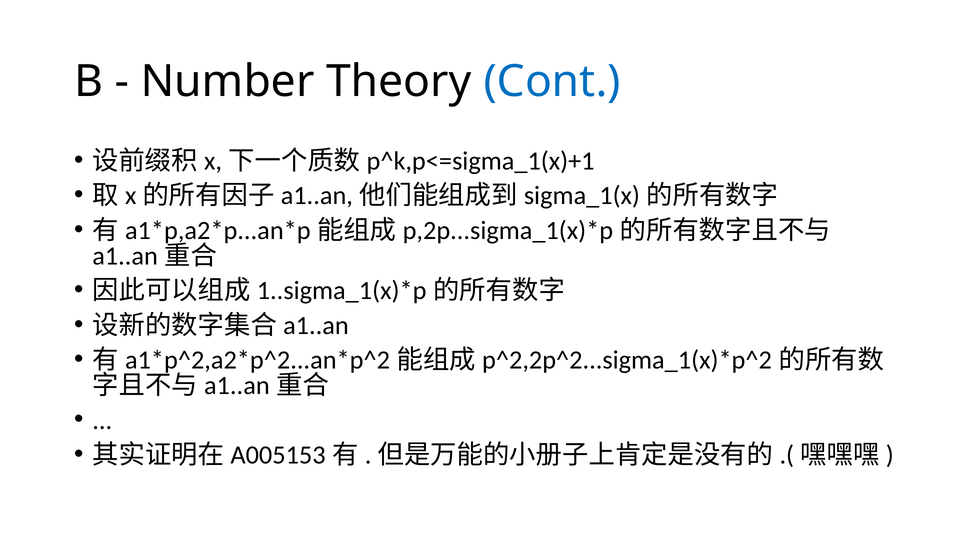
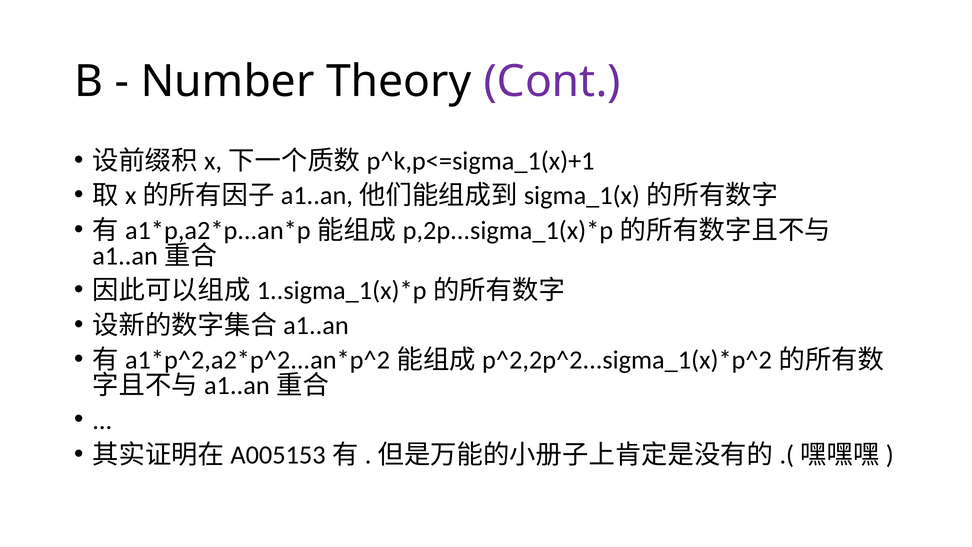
Cont colour: blue -> purple
